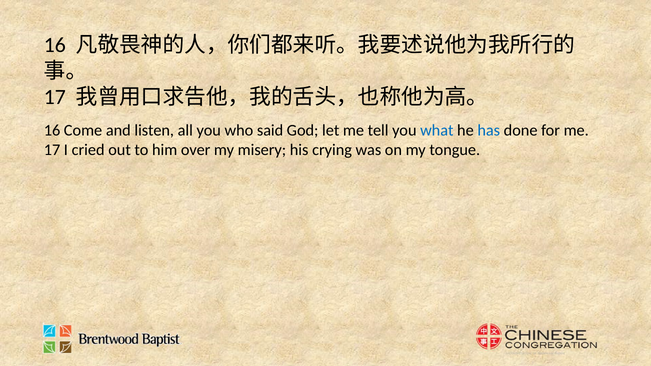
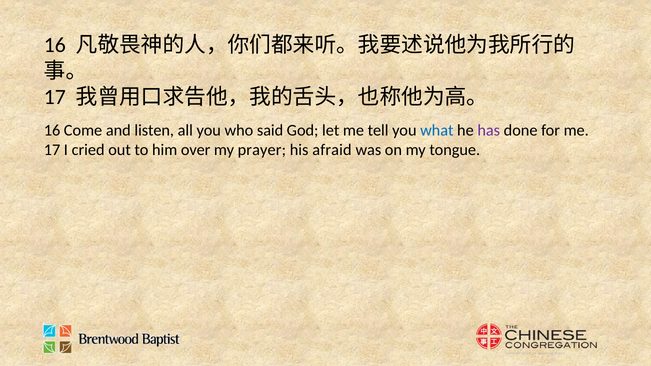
has colour: blue -> purple
misery: misery -> prayer
crying: crying -> afraid
